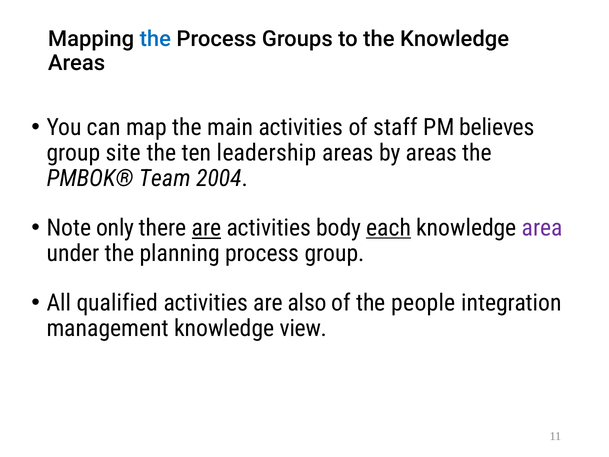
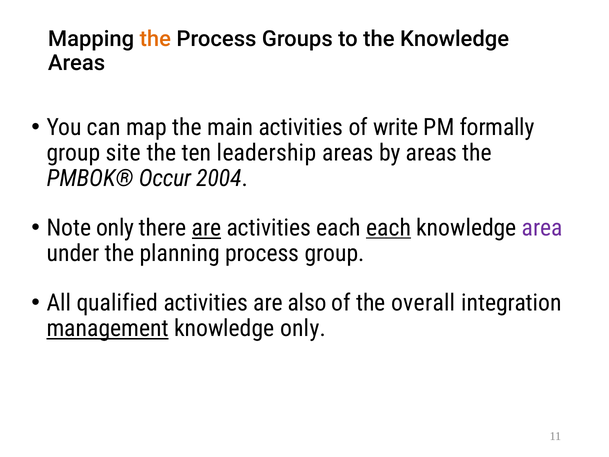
the at (155, 39) colour: blue -> orange
staff: staff -> write
believes: believes -> formally
Team: Team -> Occur
activities body: body -> each
people: people -> overall
management underline: none -> present
knowledge view: view -> only
